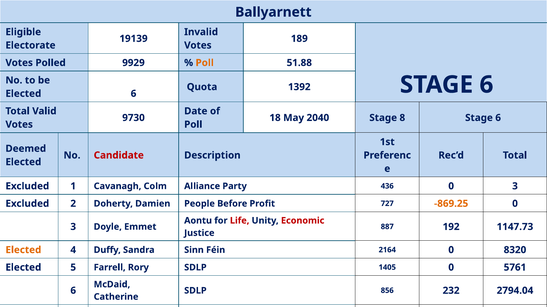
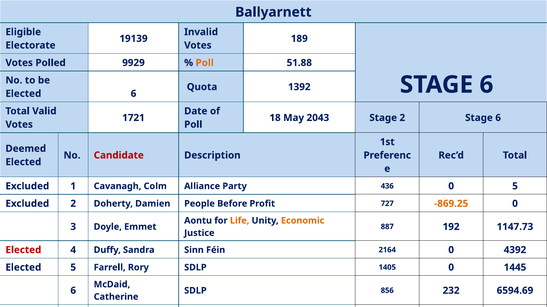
9730: 9730 -> 1721
2040: 2040 -> 2043
Stage 8: 8 -> 2
436 0 3: 3 -> 5
Life colour: red -> orange
Economic colour: red -> orange
Elected at (23, 250) colour: orange -> red
8320: 8320 -> 4392
5761: 5761 -> 1445
2794.04: 2794.04 -> 6594.69
